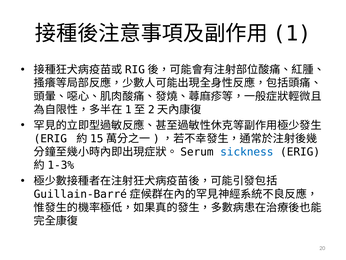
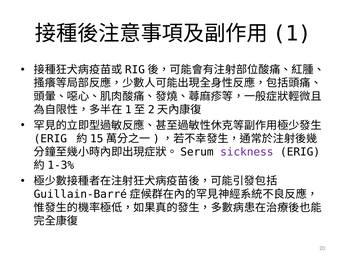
sickness colour: blue -> purple
